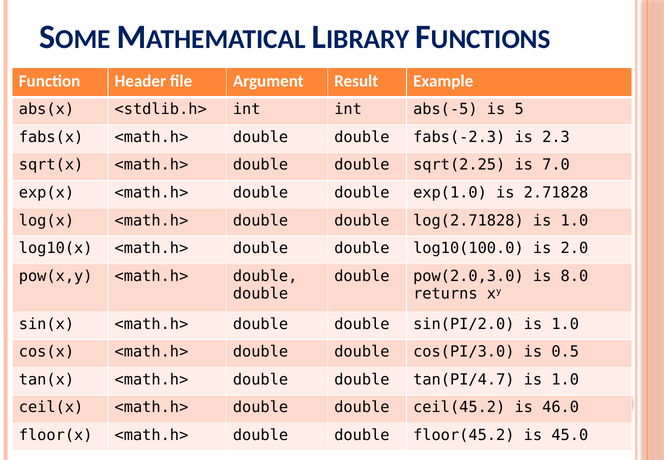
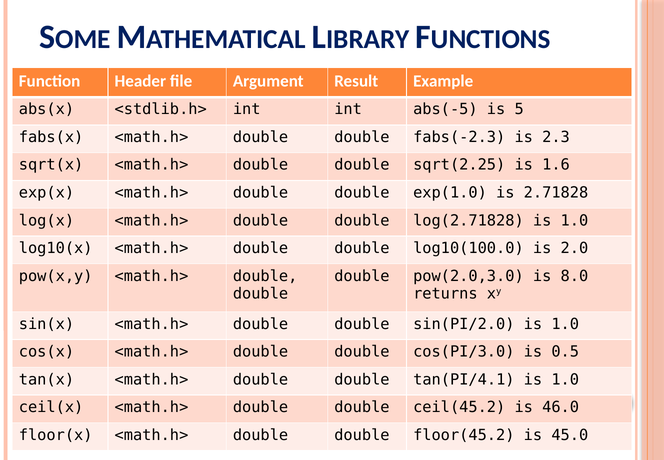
7.0: 7.0 -> 1.6
tan(PI/4.7: tan(PI/4.7 -> tan(PI/4.1
